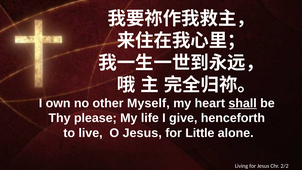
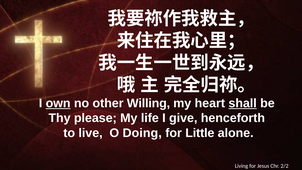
own underline: none -> present
Myself: Myself -> Willing
O Jesus: Jesus -> Doing
